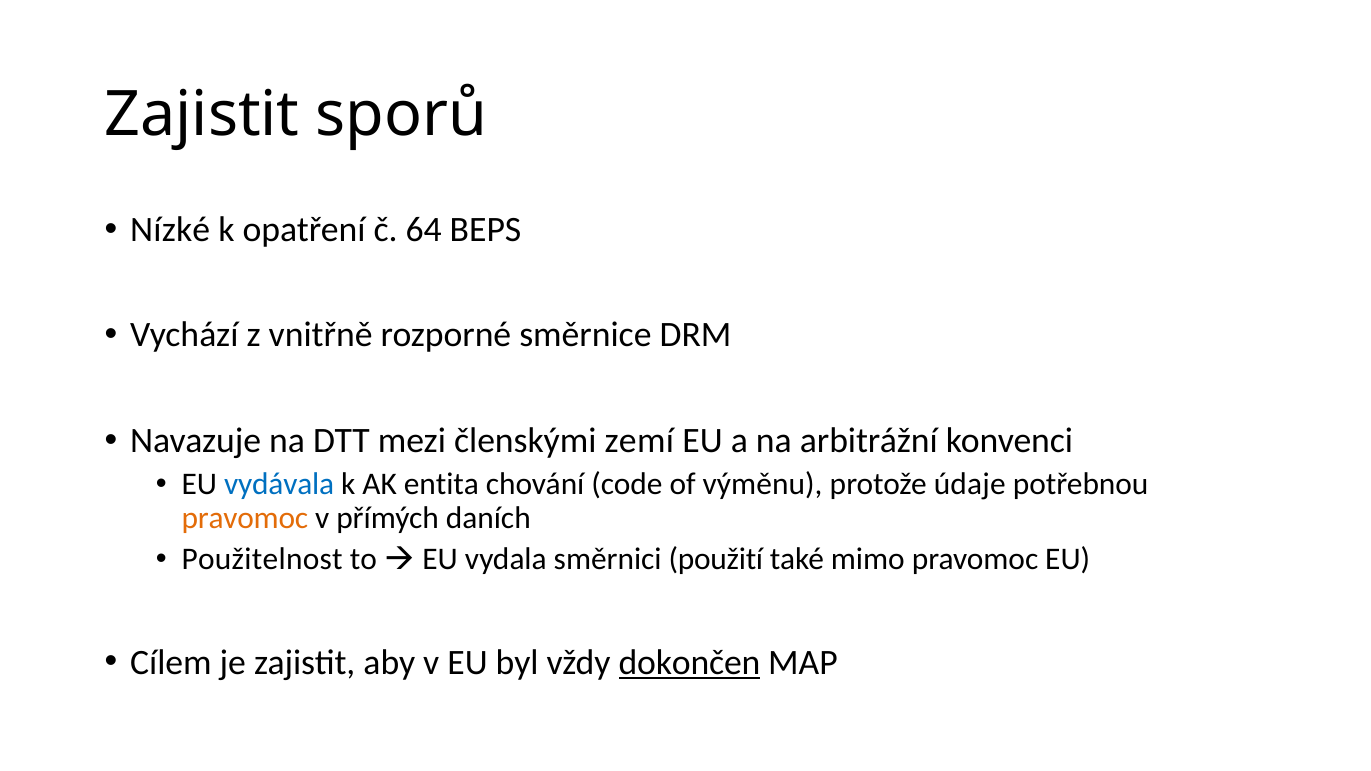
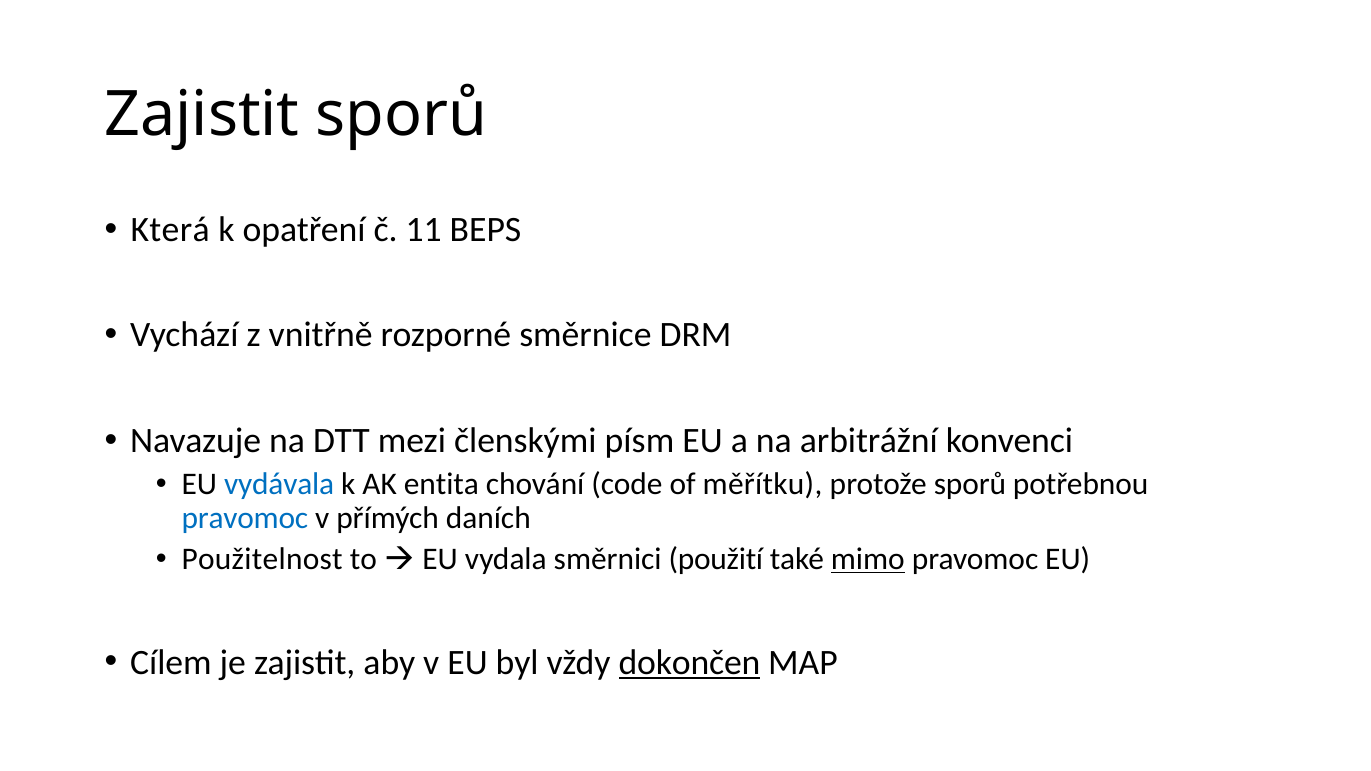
Nízké: Nízké -> Která
64: 64 -> 11
zemí: zemí -> písm
výměnu: výměnu -> měřítku
protože údaje: údaje -> sporů
pravomoc at (245, 518) colour: orange -> blue
mimo underline: none -> present
